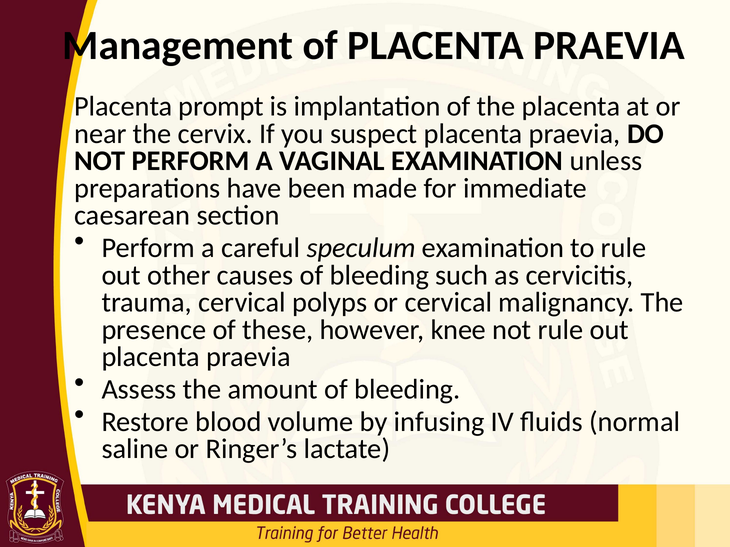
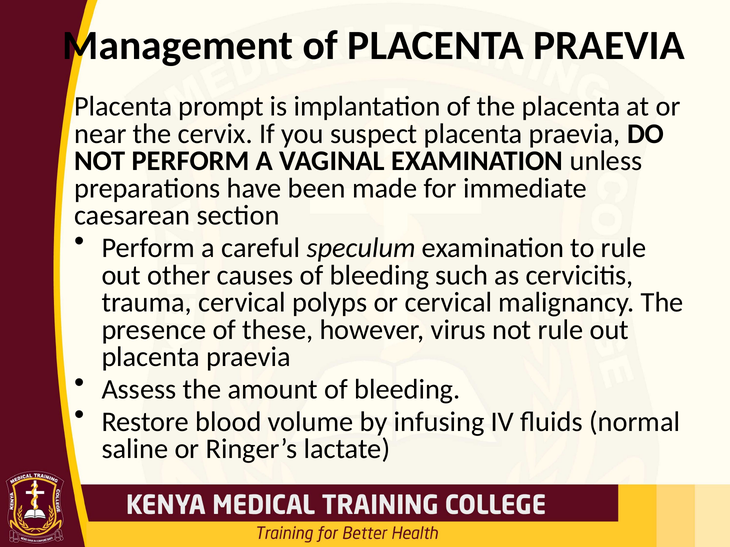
knee: knee -> virus
